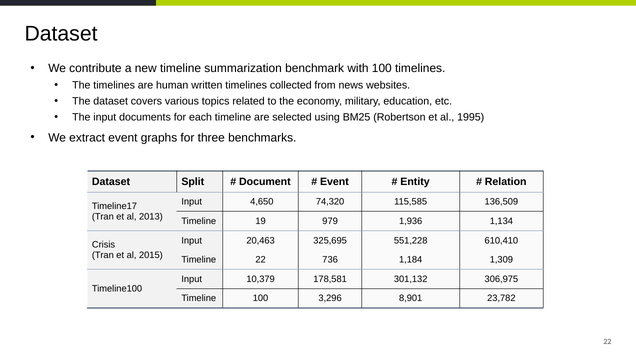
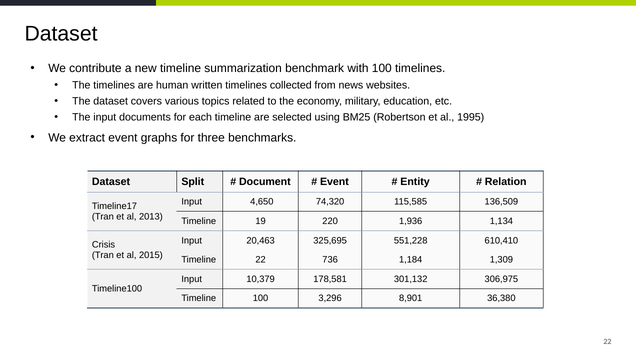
979: 979 -> 220
23,782: 23,782 -> 36,380
